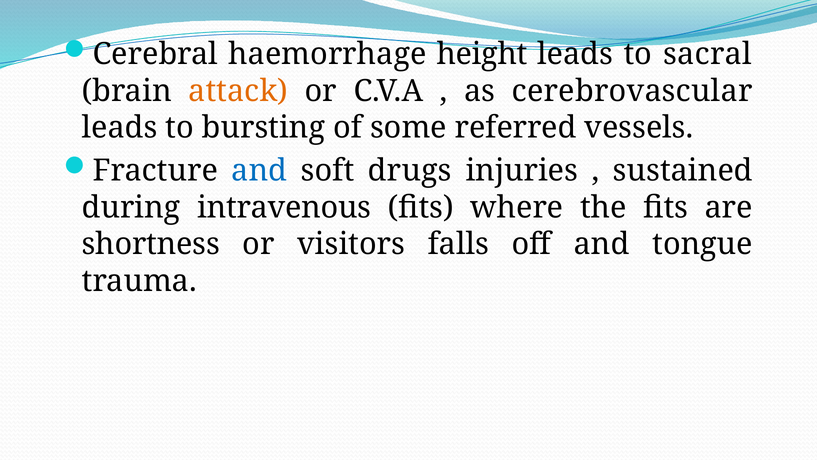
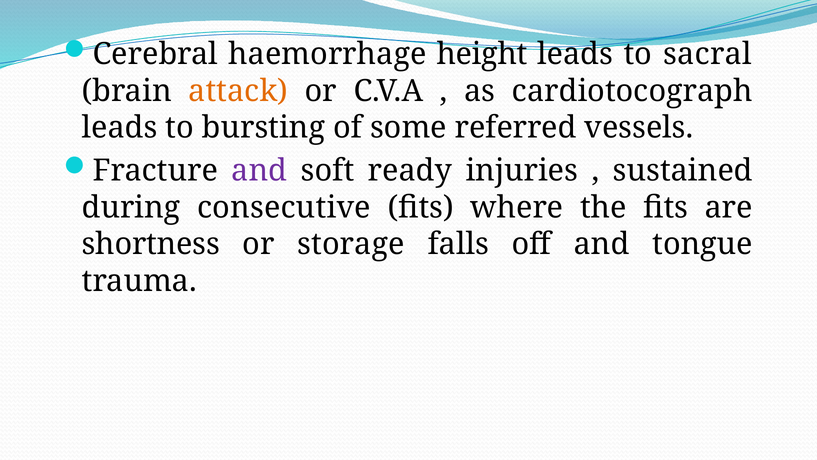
cerebrovascular: cerebrovascular -> cardiotocograph
and at (259, 171) colour: blue -> purple
drugs: drugs -> ready
intravenous: intravenous -> consecutive
visitors: visitors -> storage
